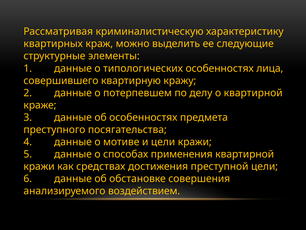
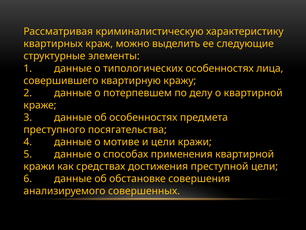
воздействием: воздействием -> совершенных
